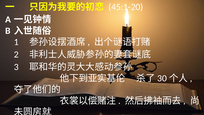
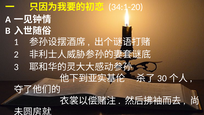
45:1-20: 45:1-20 -> 34:1-20
